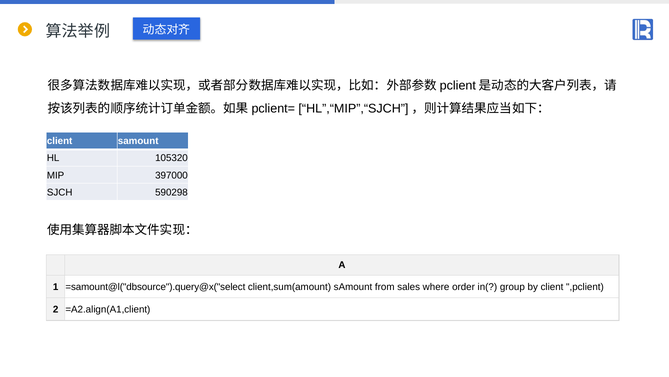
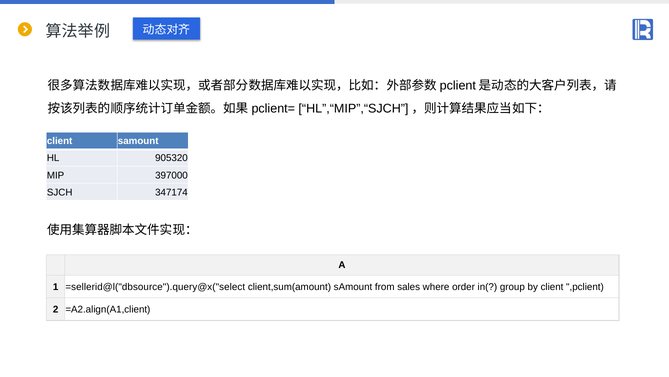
105320: 105320 -> 905320
590298: 590298 -> 347174
=samount@l("dbsource").query@x("select: =samount@l("dbsource").query@x("select -> =sellerid@l("dbsource").query@x("select
